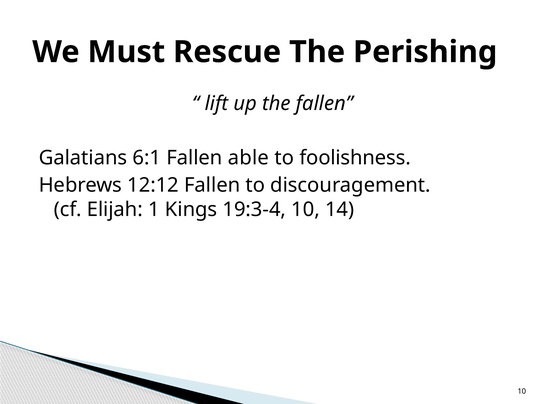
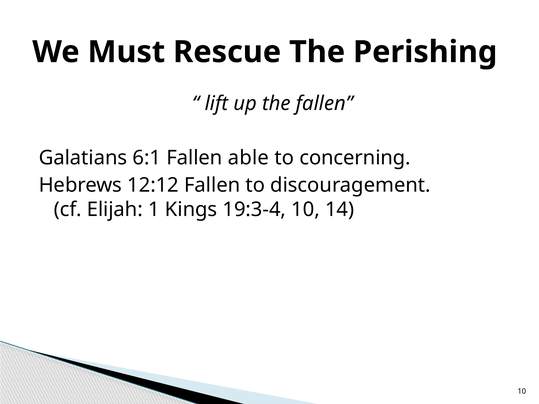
foolishness: foolishness -> concerning
